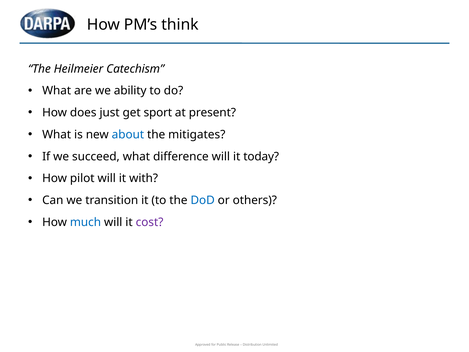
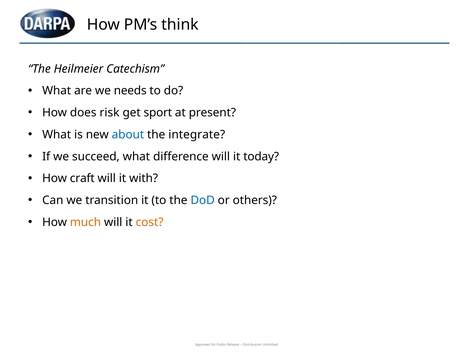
ability: ability -> needs
just: just -> risk
mitigates: mitigates -> integrate
pilot: pilot -> craft
much colour: blue -> orange
cost colour: purple -> orange
